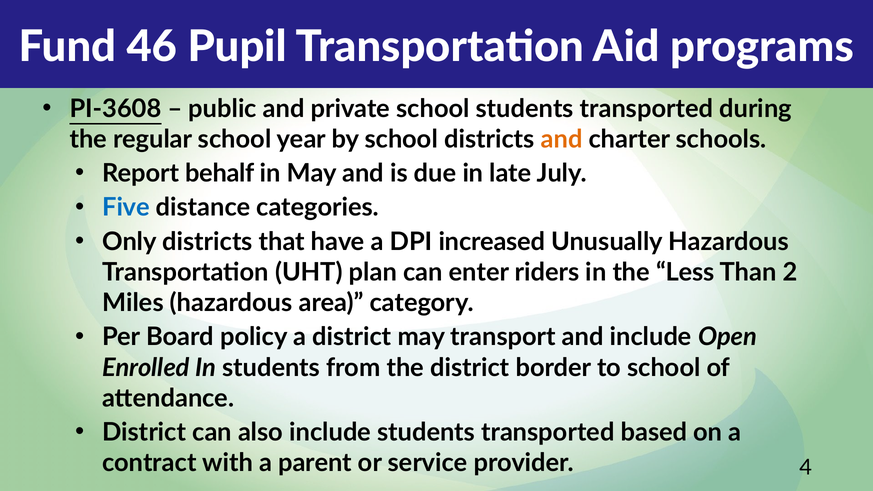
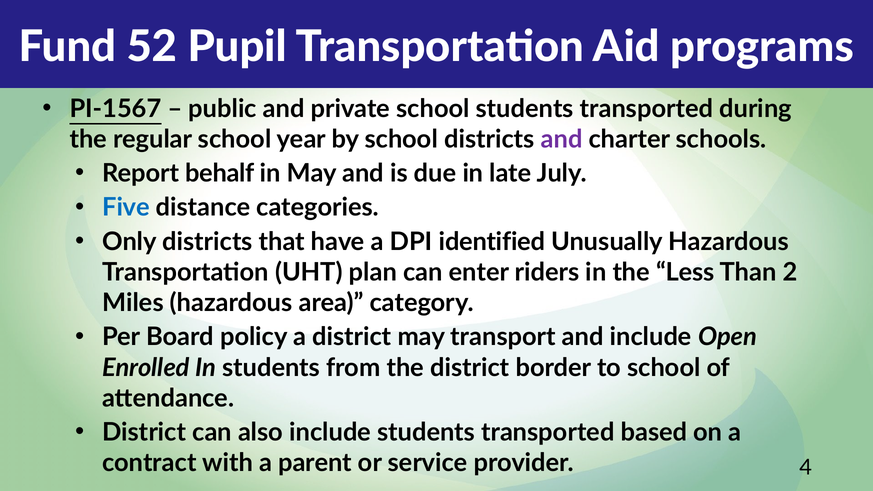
46: 46 -> 52
PI-3608: PI-3608 -> PI-1567
and at (562, 139) colour: orange -> purple
increased: increased -> identified
